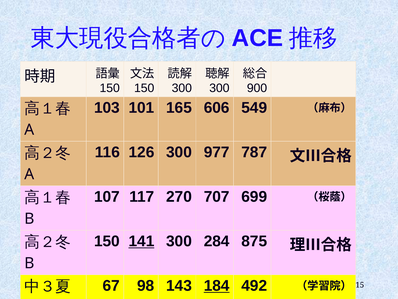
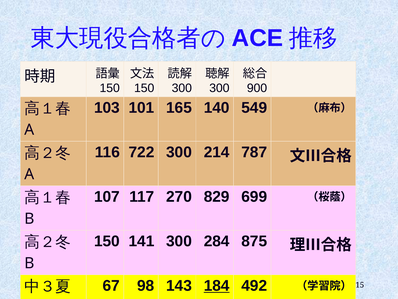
606: 606 -> 140
126: 126 -> 722
977: 977 -> 214
707: 707 -> 829
141 underline: present -> none
